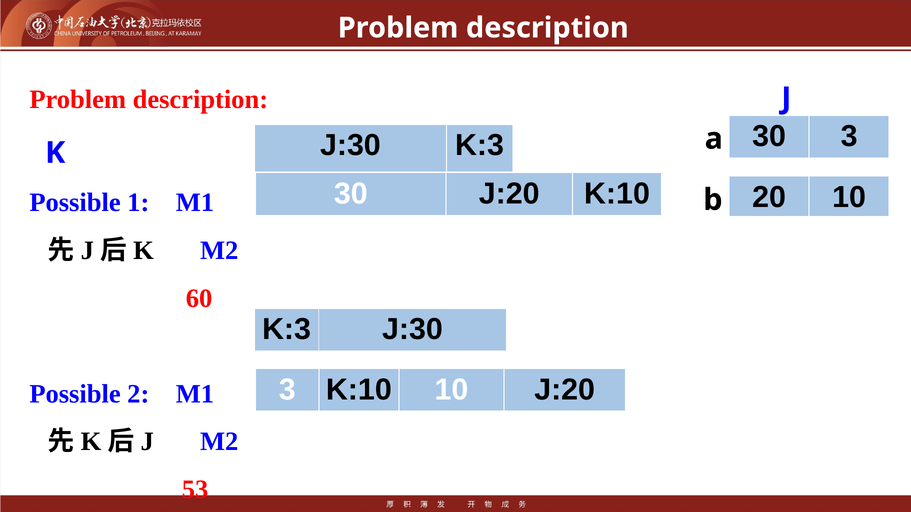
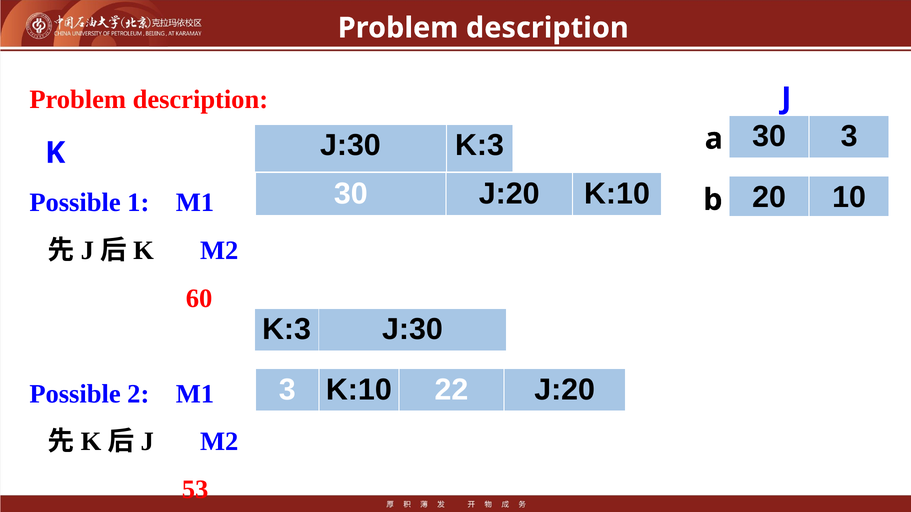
K:10 10: 10 -> 22
